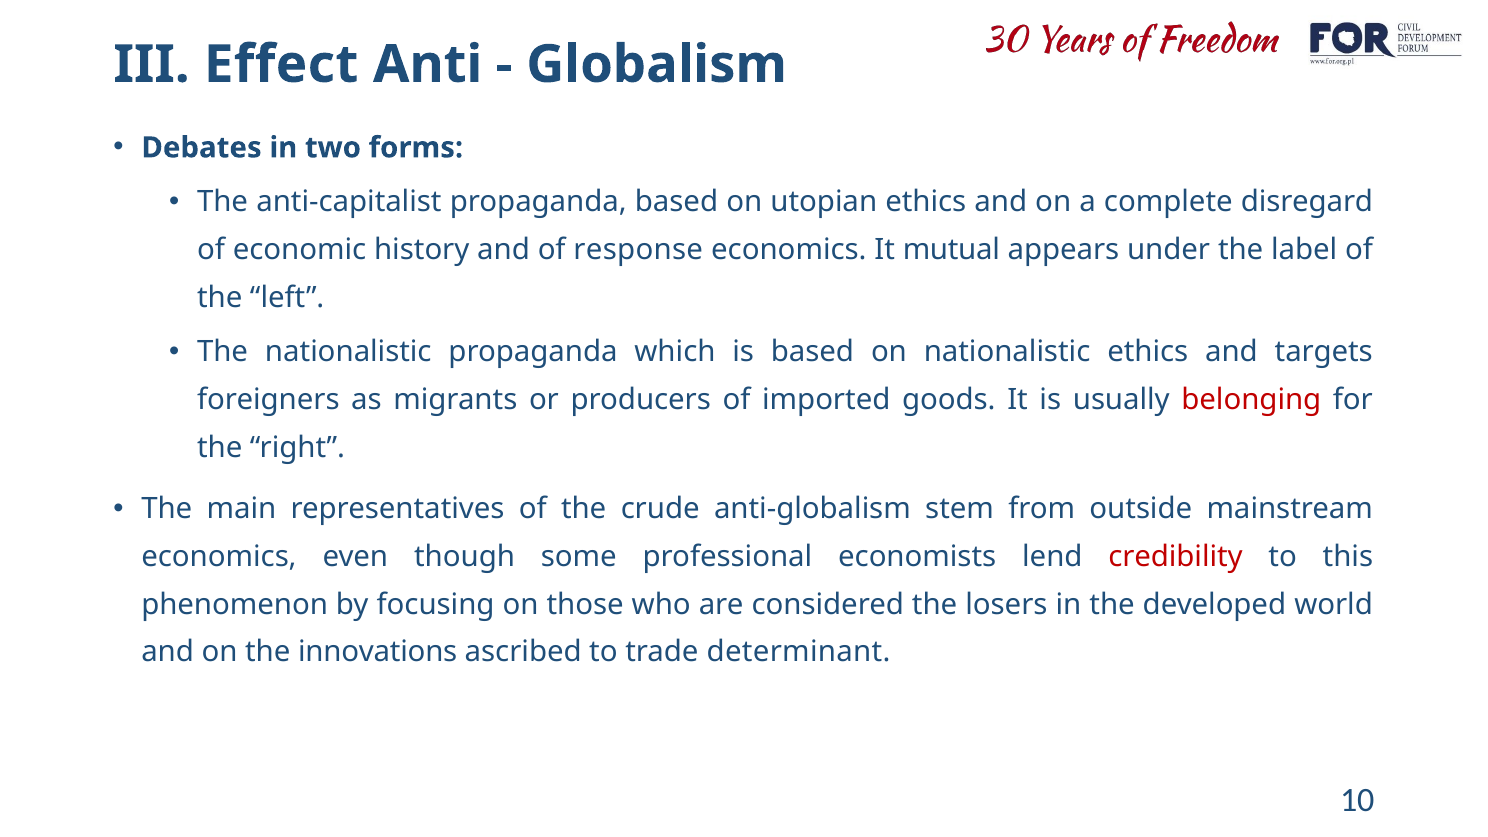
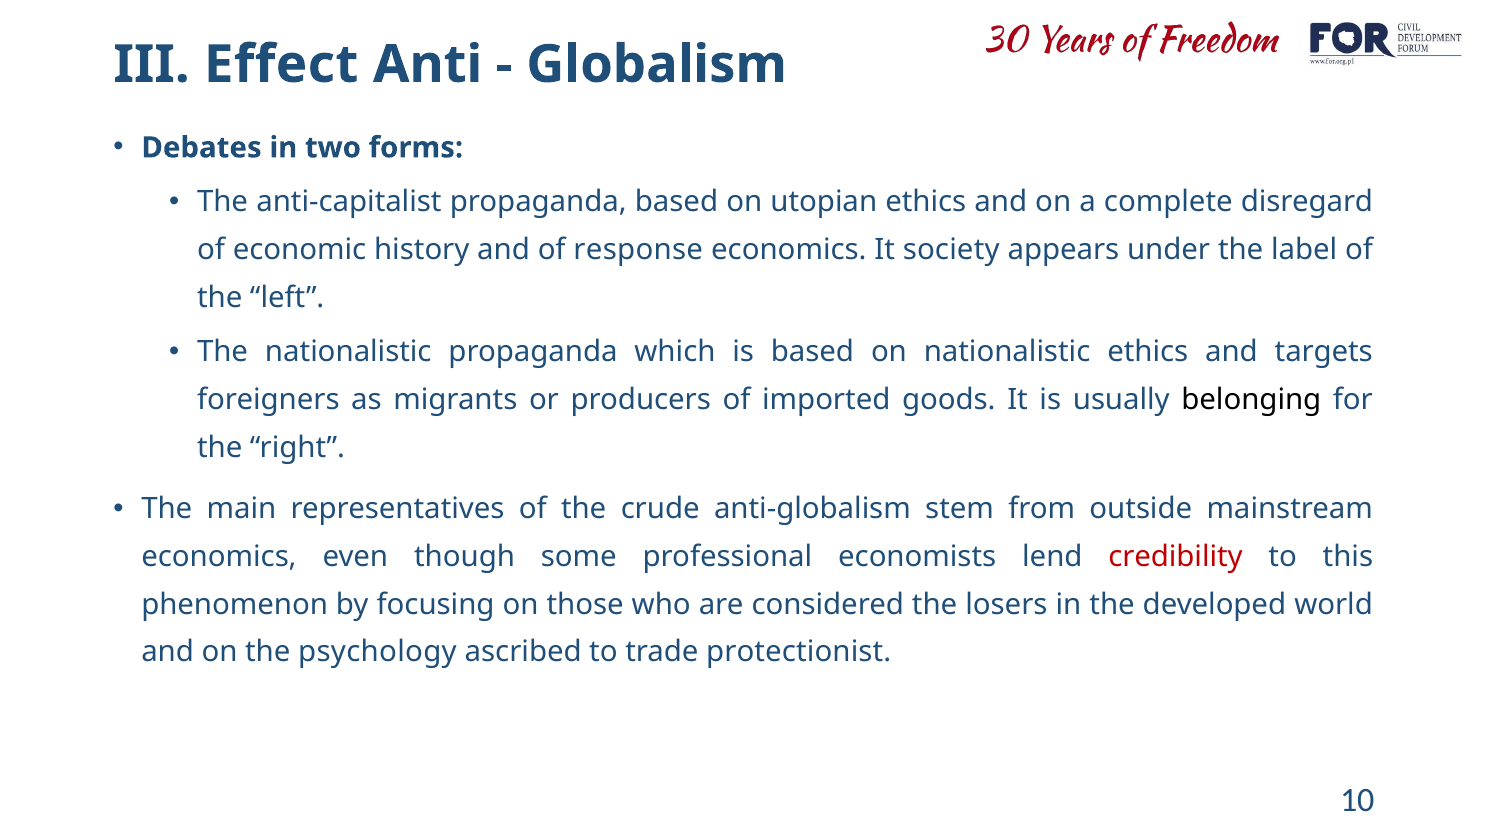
mutual: mutual -> society
belonging colour: red -> black
innovations: innovations -> psychology
determinant: determinant -> protectionist
